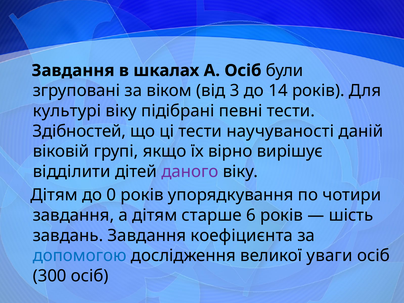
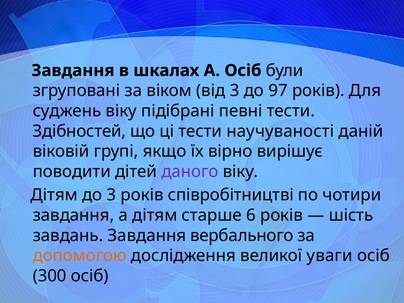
14: 14 -> 97
культурі: культурі -> суджень
відділити: відділити -> поводити
до 0: 0 -> 3
упорядкування: упорядкування -> співробітництві
коефіциєнта: коефіциєнта -> вербального
допомогою colour: blue -> orange
